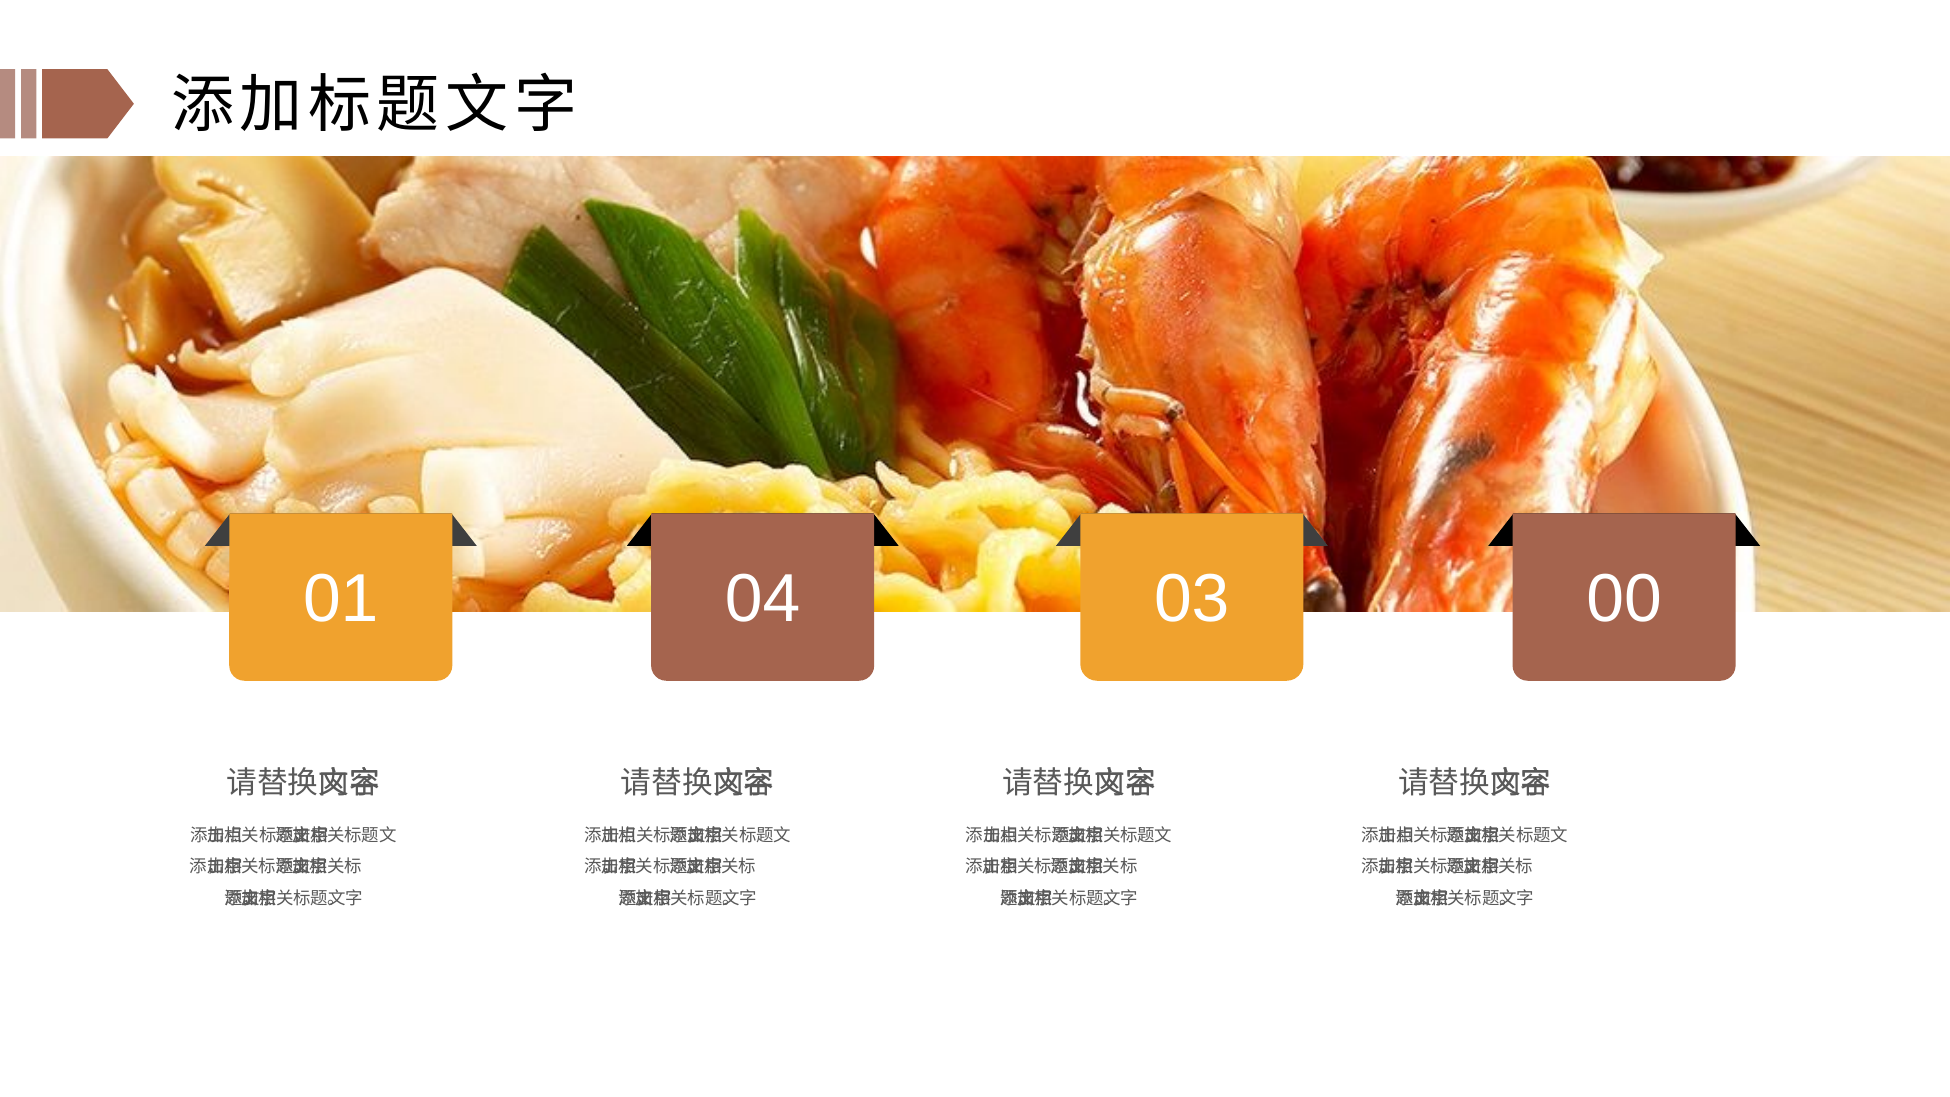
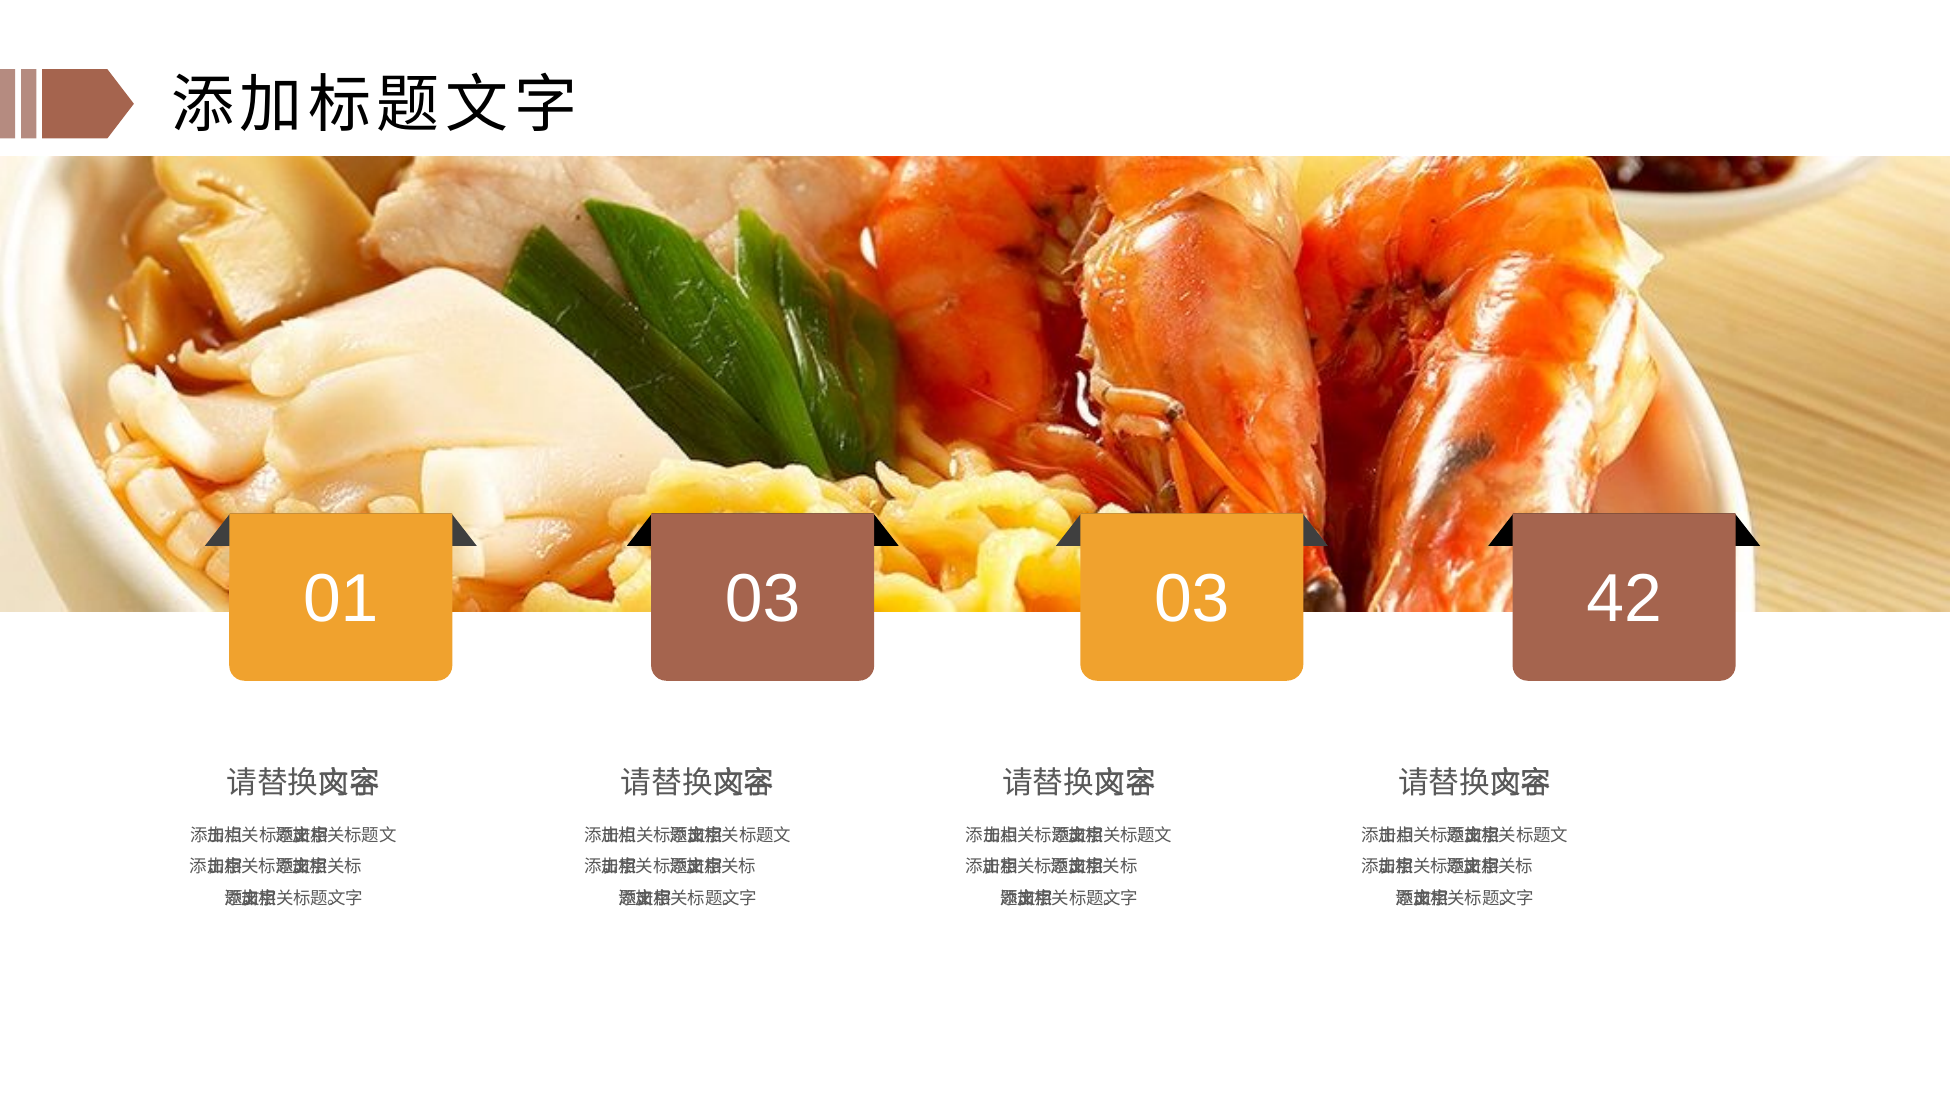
01 04: 04 -> 03
00: 00 -> 42
